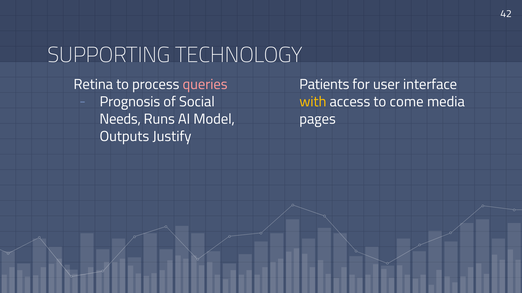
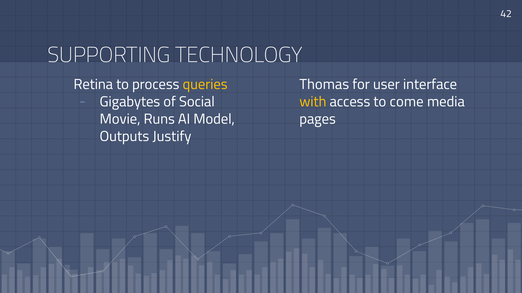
queries colour: pink -> yellow
Patients: Patients -> Thomas
Prognosis: Prognosis -> Gigabytes
Needs: Needs -> Movie
